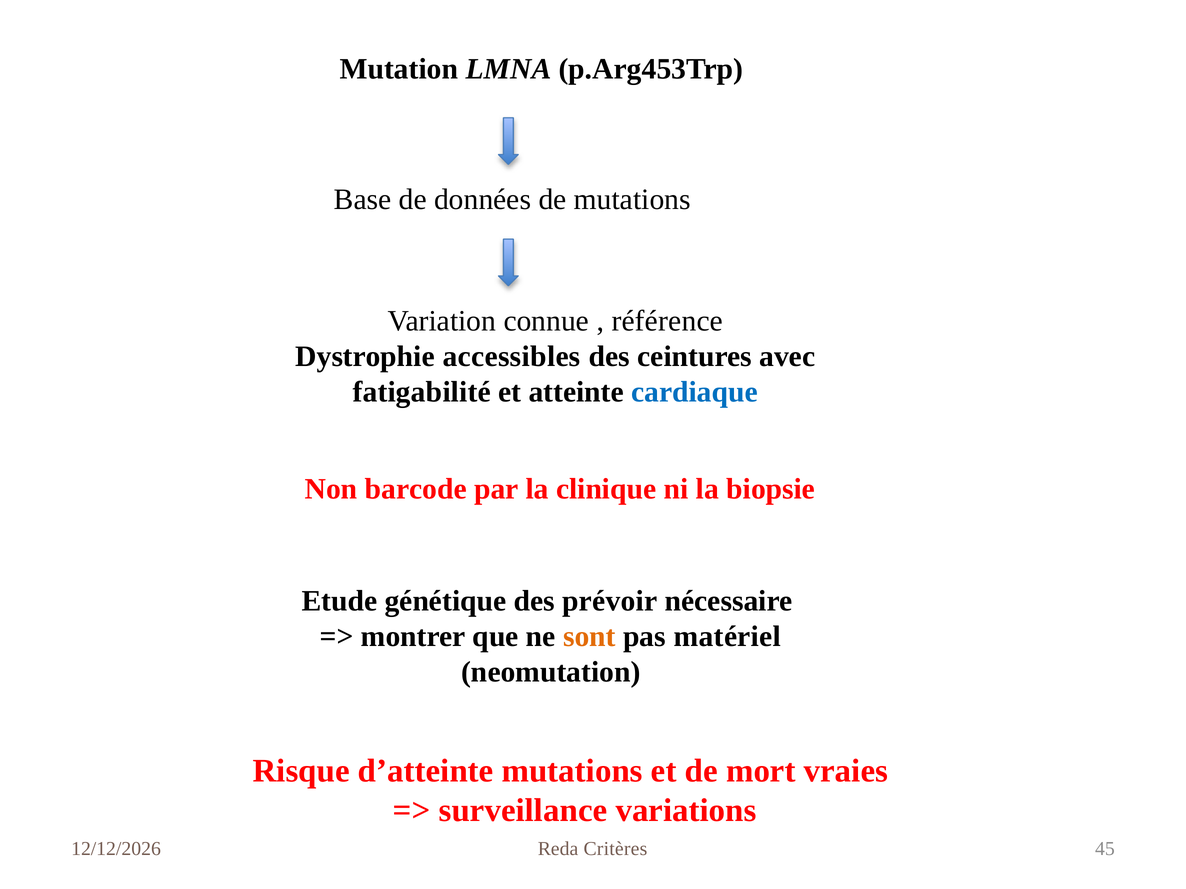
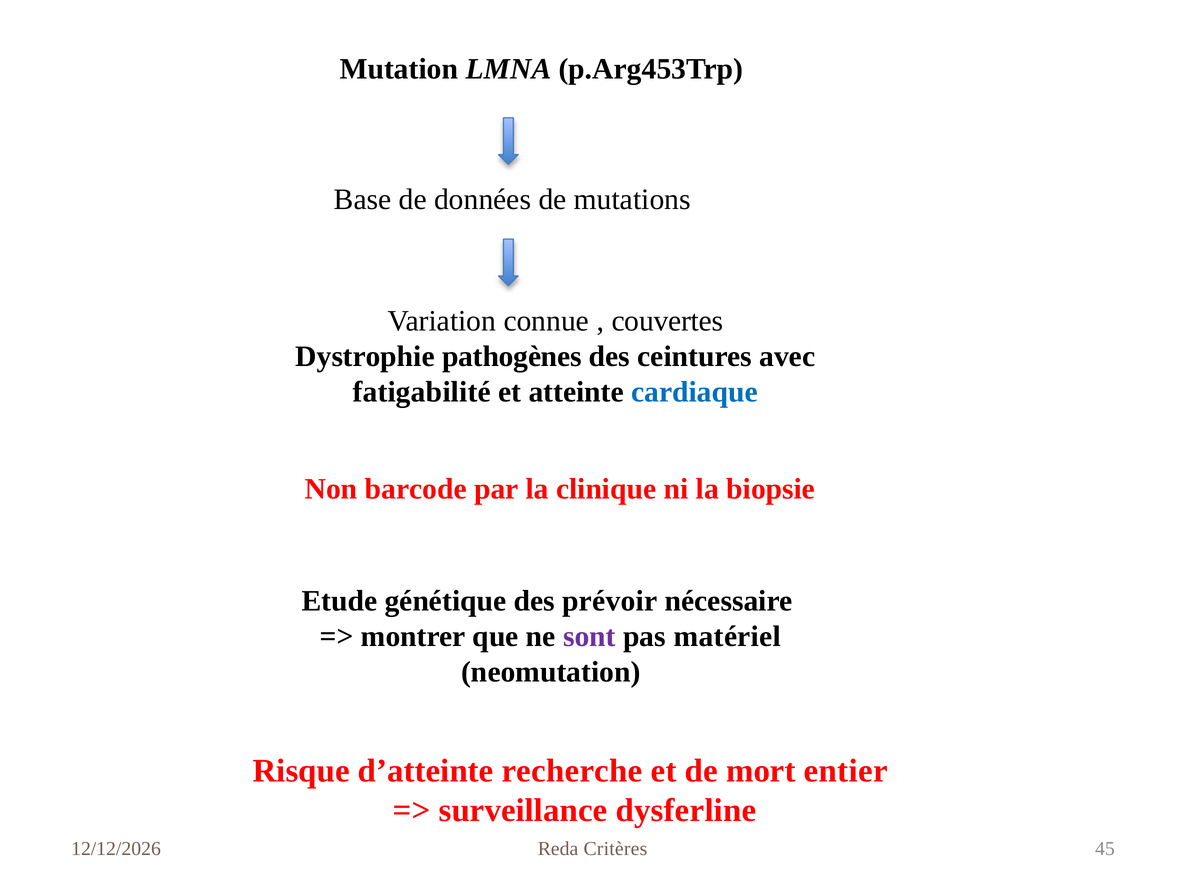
référence: référence -> couvertes
accessibles: accessibles -> pathogènes
sont colour: orange -> purple
d’atteinte mutations: mutations -> recherche
vraies: vraies -> entier
variations: variations -> dysferline
